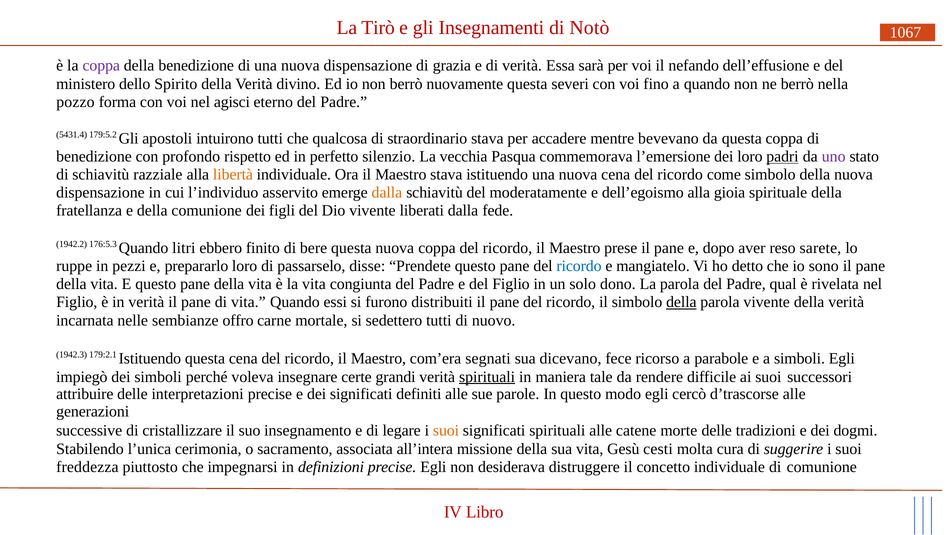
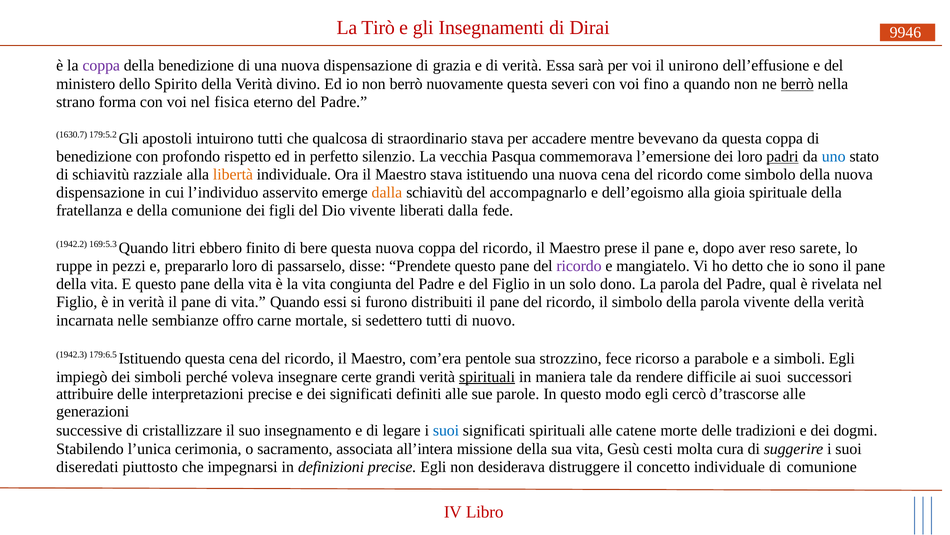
Notò: Notò -> Dirai
1067: 1067 -> 9946
nefando: nefando -> unirono
berrò at (797, 84) underline: none -> present
pozzo: pozzo -> strano
agisci: agisci -> fisica
5431.4: 5431.4 -> 1630.7
uno colour: purple -> blue
moderatamente: moderatamente -> accompagnarlo
176:5.3: 176:5.3 -> 169:5.3
ricordo at (579, 266) colour: blue -> purple
della at (681, 302) underline: present -> none
179:2.1: 179:2.1 -> 179:6.5
segnati: segnati -> pentole
dicevano: dicevano -> strozzino
suoi at (446, 431) colour: orange -> blue
freddezza: freddezza -> diseredati
